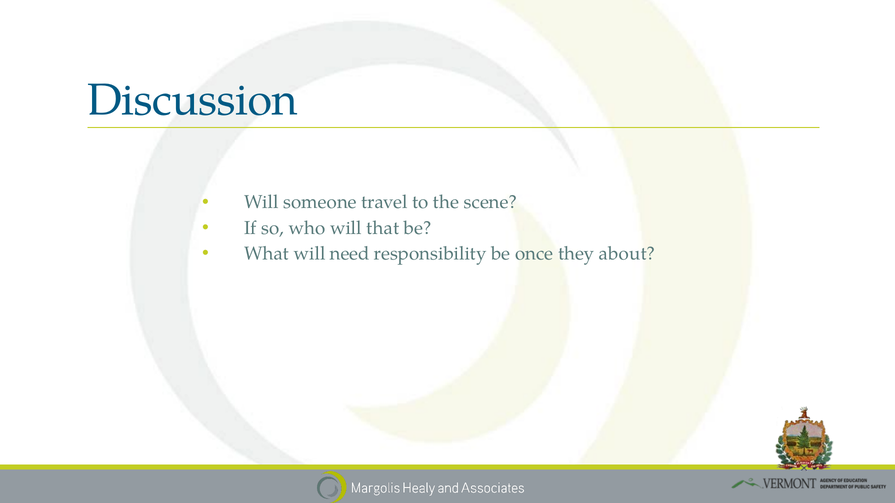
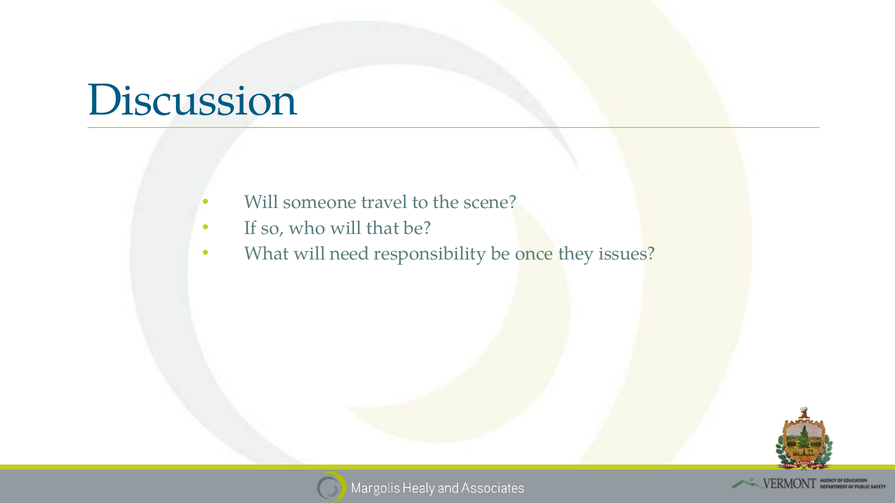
about: about -> issues
